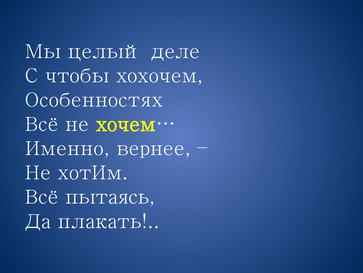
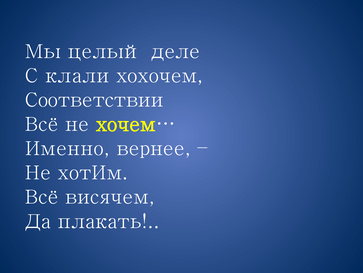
чтобы: чтобы -> клали
Особенностях: Особенностях -> Соответствии
пытаясь: пытаясь -> висячем
